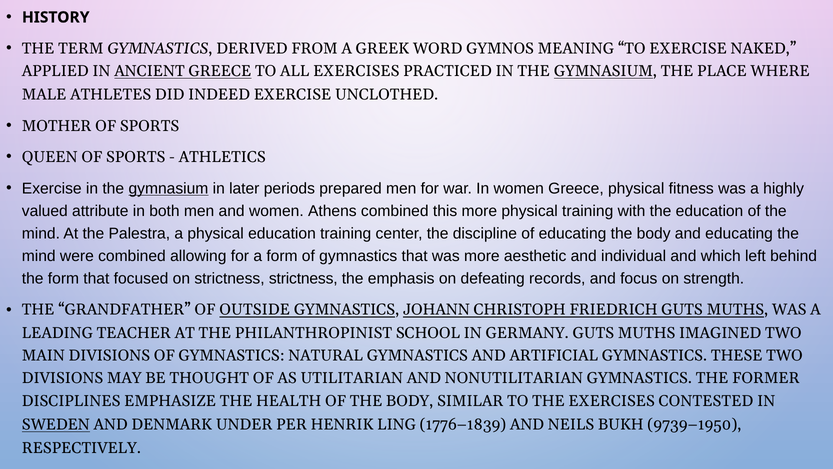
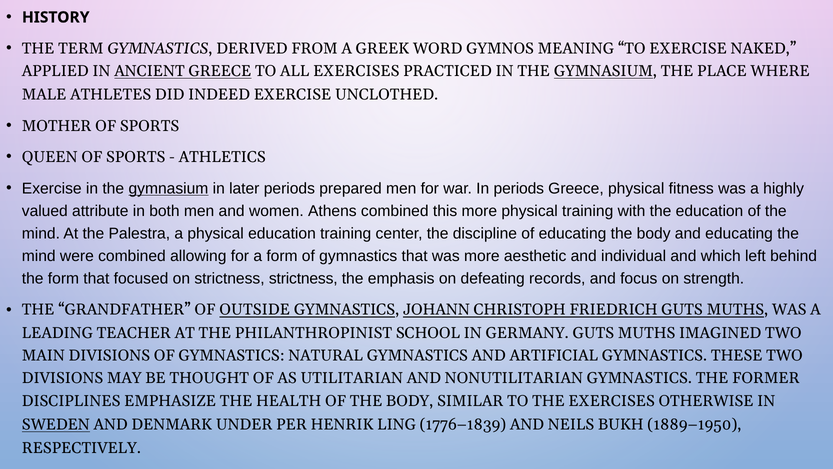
In women: women -> periods
CONTESTED: CONTESTED -> OTHERWISE
9739–1950: 9739–1950 -> 1889–1950
